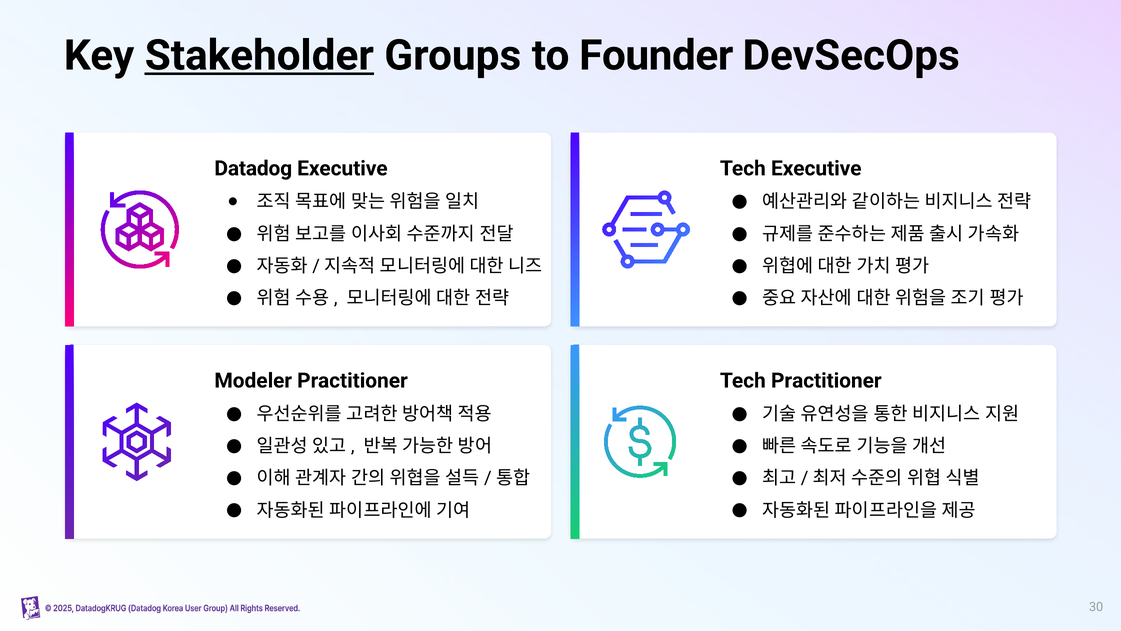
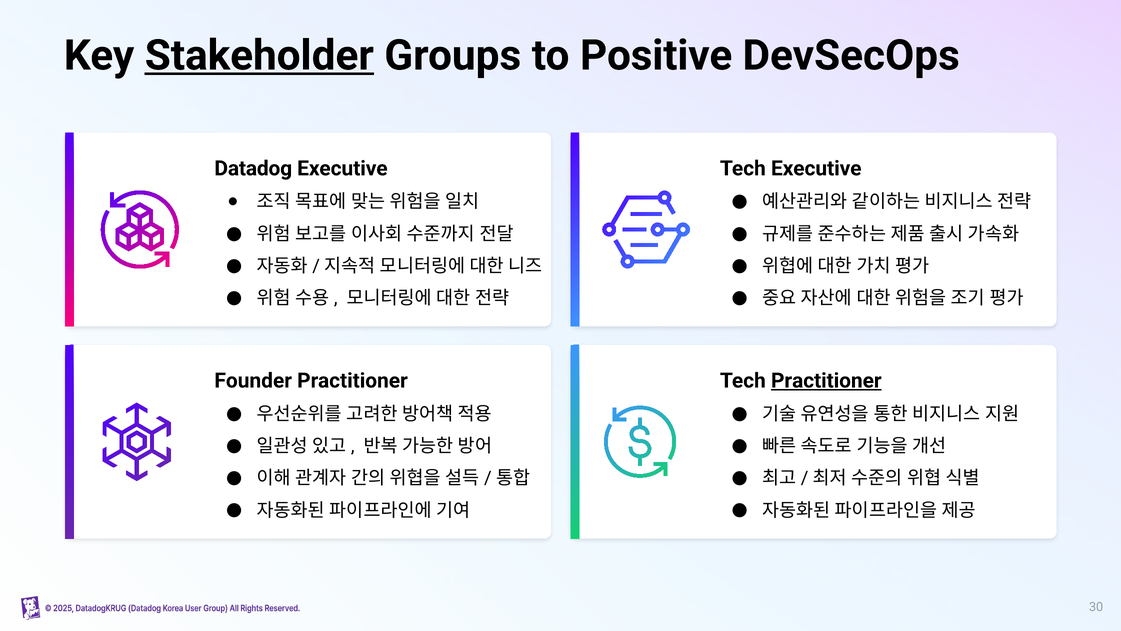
Founder: Founder -> Positive
Modeler: Modeler -> Founder
Practitioner at (826, 380) underline: none -> present
